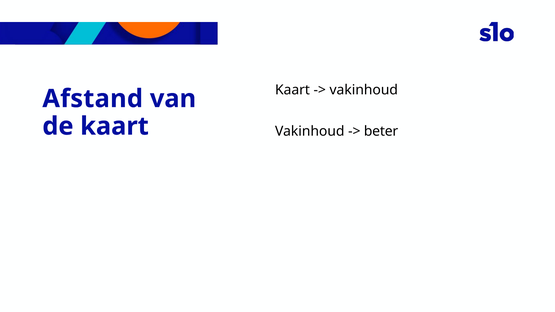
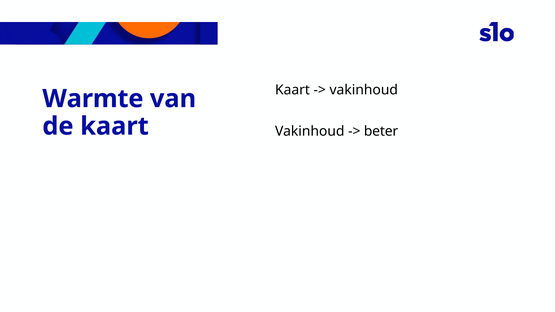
Afstand: Afstand -> Warmte
